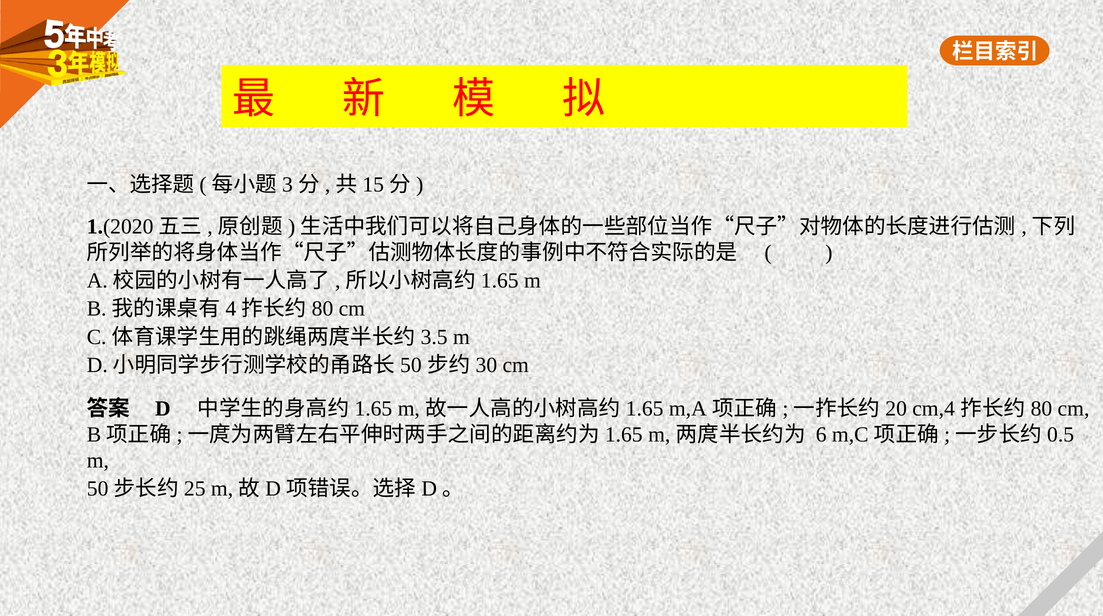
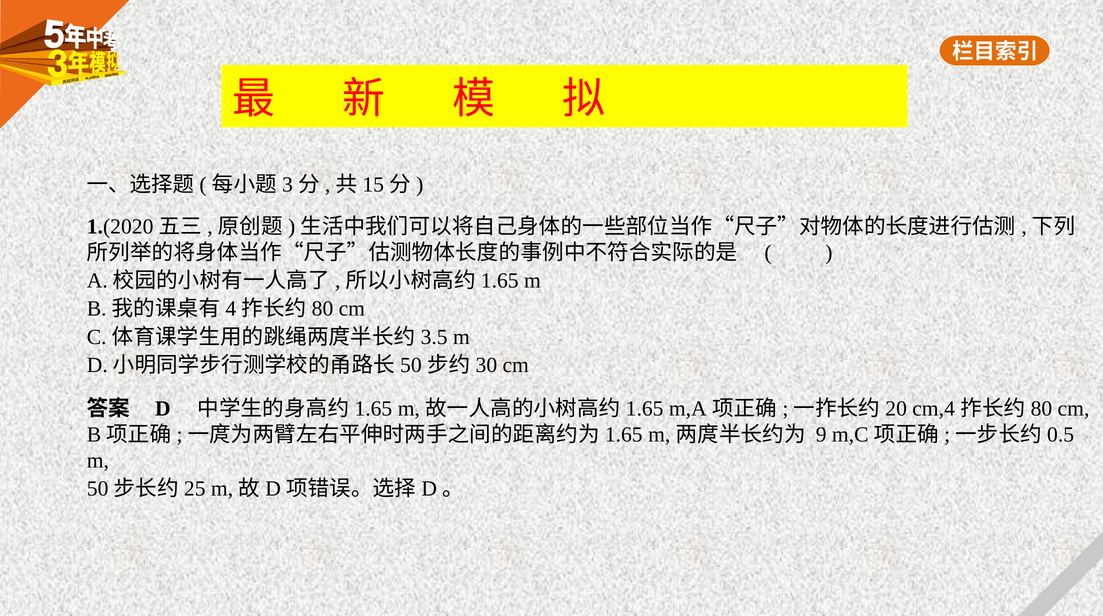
6: 6 -> 9
